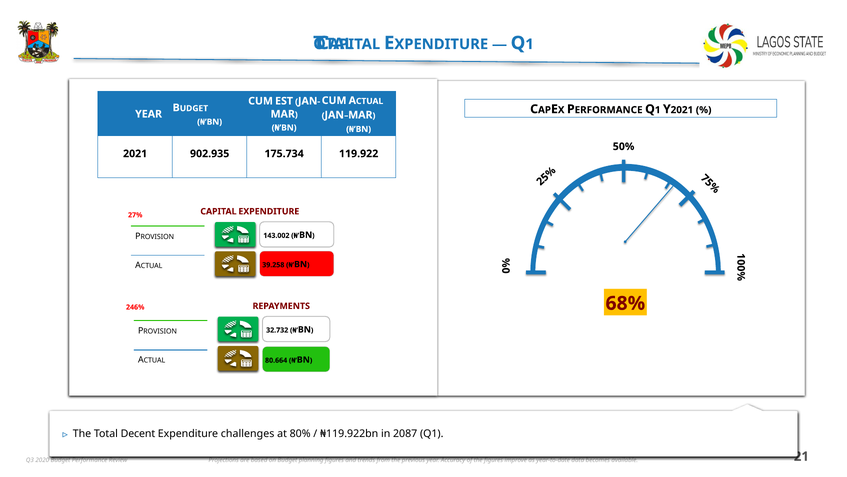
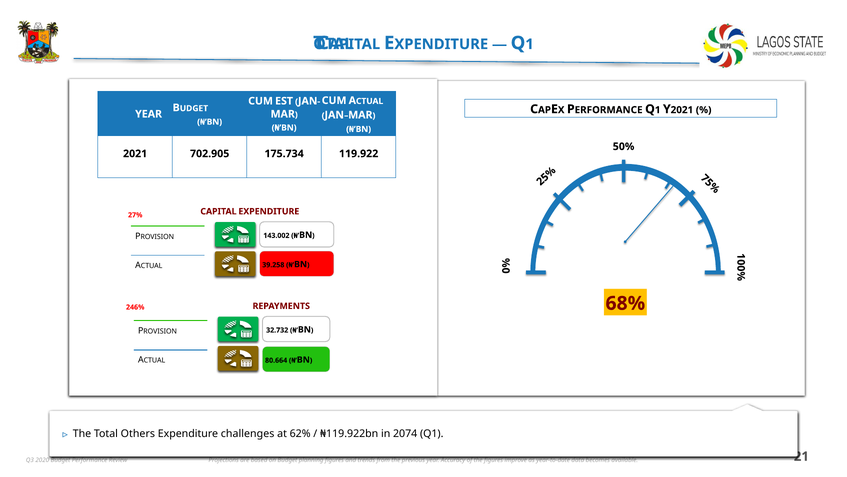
902.935: 902.935 -> 702.905
Decent: Decent -> Others
80%: 80% -> 62%
2087: 2087 -> 2074
